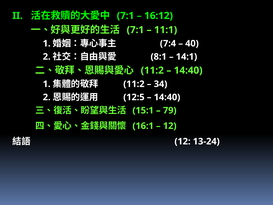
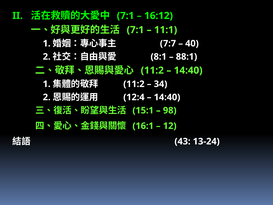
7:4: 7:4 -> 7:7
14:1: 14:1 -> 88:1
12:5: 12:5 -> 12:4
79: 79 -> 98
12 at (182, 141): 12 -> 43
